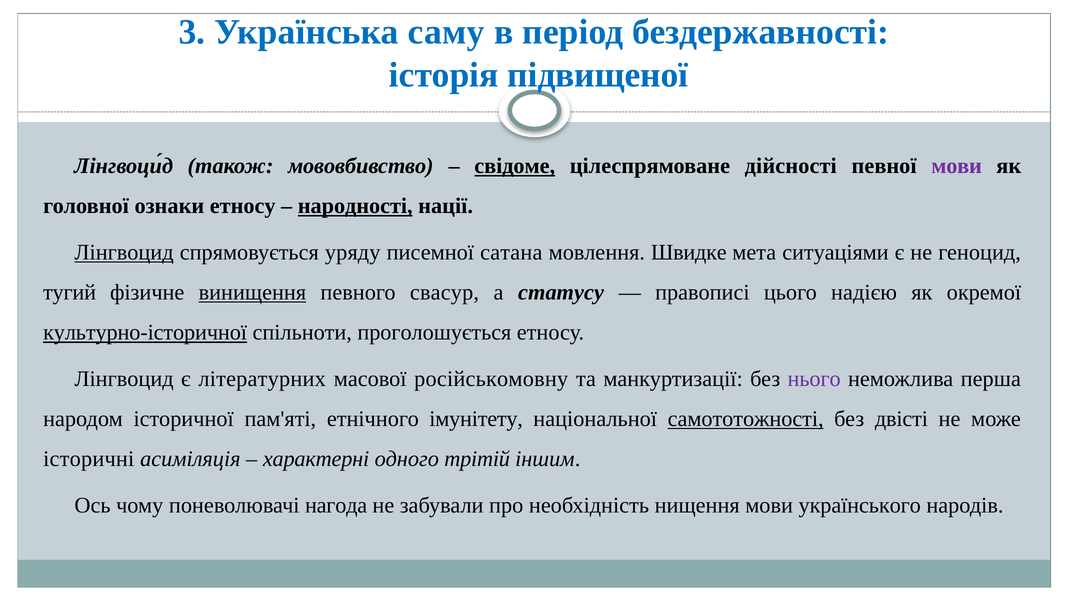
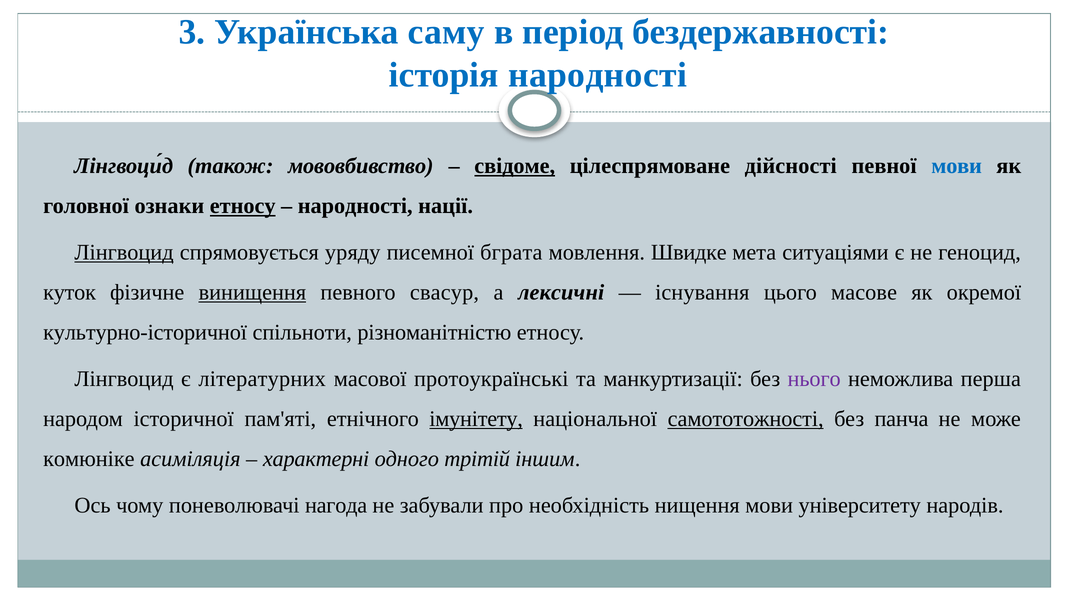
історія підвищеної: підвищеної -> народності
мови at (957, 166) colour: purple -> blue
етносу at (243, 206) underline: none -> present
народності at (355, 206) underline: present -> none
сатана: сатана -> бграта
тугий: тугий -> куток
статусу: статусу -> лексичні
правописі: правописі -> існування
надією: надією -> масове
культурно-історичної underline: present -> none
проголошується: проголошується -> різноманітністю
російськомовну: російськомовну -> протоукраїнські
імунітету underline: none -> present
двісті: двісті -> панча
історичні: історичні -> комюніке
українського: українського -> університету
